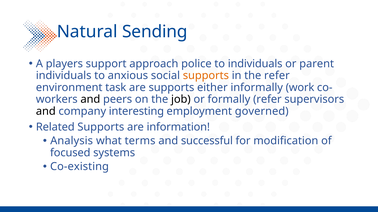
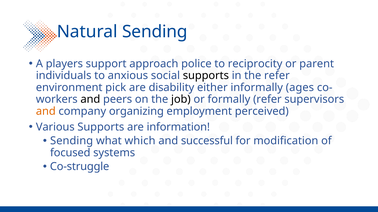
to individuals: individuals -> reciprocity
supports at (206, 76) colour: orange -> black
task: task -> pick
are supports: supports -> disability
work: work -> ages
and at (46, 112) colour: black -> orange
interesting: interesting -> organizing
governed: governed -> perceived
Related: Related -> Various
Analysis at (72, 141): Analysis -> Sending
terms: terms -> which
Co-existing: Co-existing -> Co-struggle
